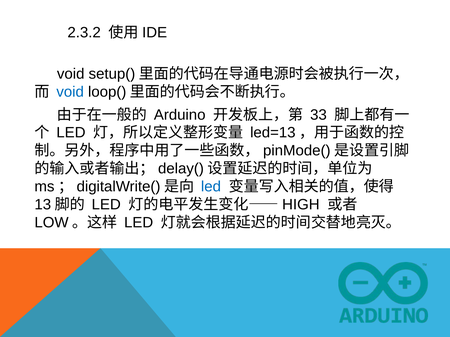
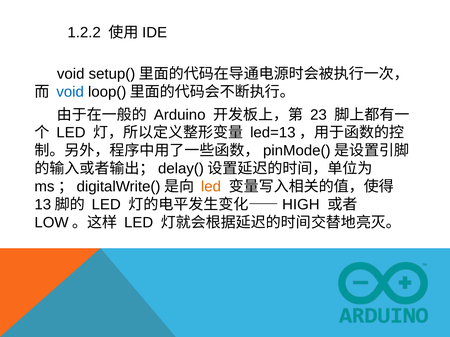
2.3.2: 2.3.2 -> 1.2.2
33: 33 -> 23
led at (211, 187) colour: blue -> orange
